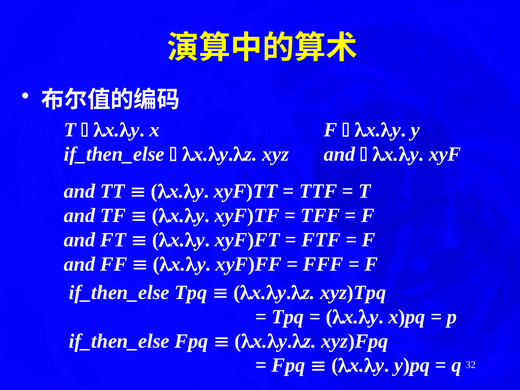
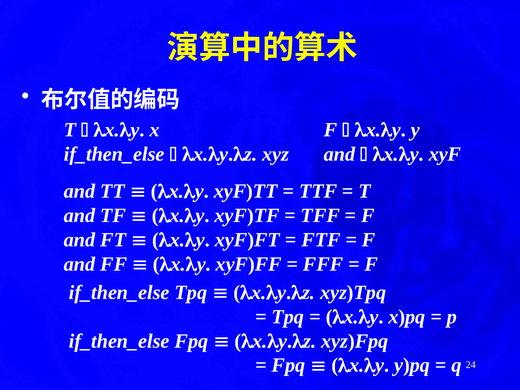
32: 32 -> 24
